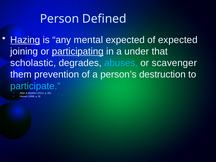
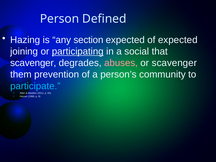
Hazing underline: present -> none
mental: mental -> section
under: under -> social
scholastic at (33, 63): scholastic -> scavenger
abuses colour: light blue -> pink
destruction: destruction -> community
